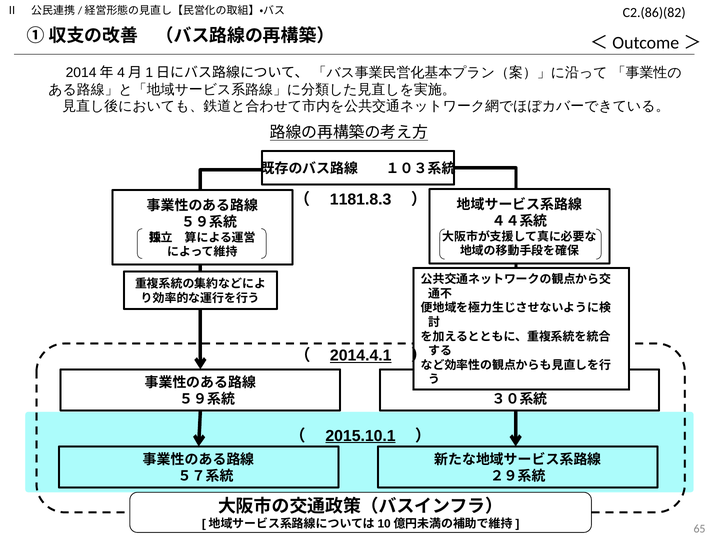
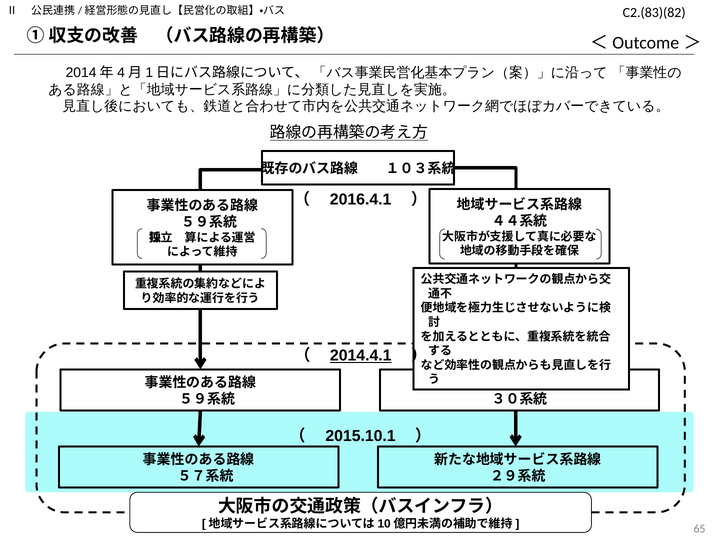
C2.(86)(82: C2.(86)(82 -> C2.(83)(82
1181.8.3: 1181.8.3 -> 2016.4.1
2015.10.1 underline: present -> none
